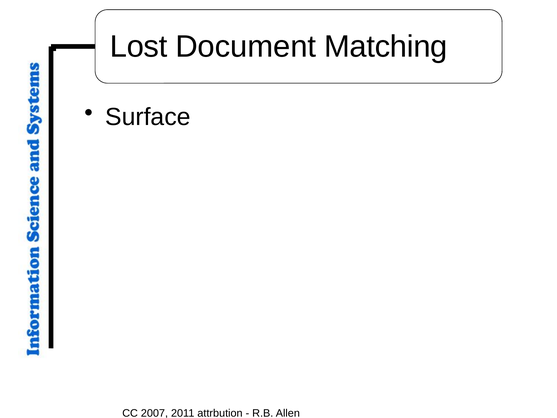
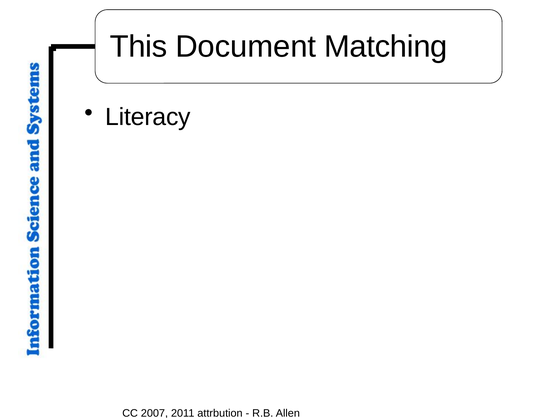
Lost: Lost -> This
Surface: Surface -> Literacy
